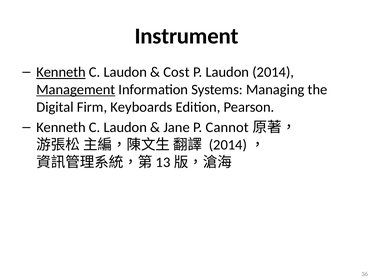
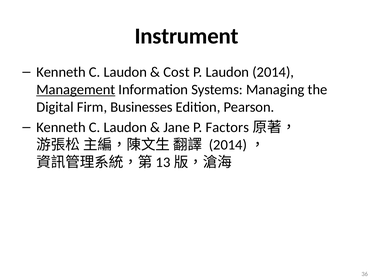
Kenneth at (61, 72) underline: present -> none
Keyboards: Keyboards -> Businesses
Cannot: Cannot -> Factors
